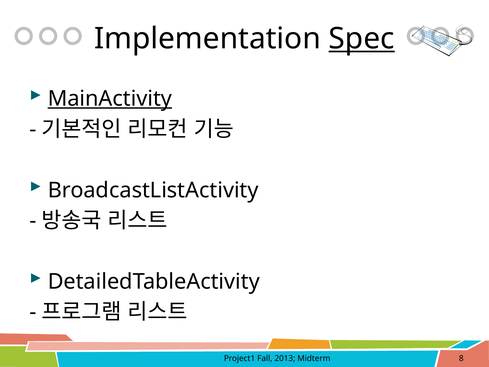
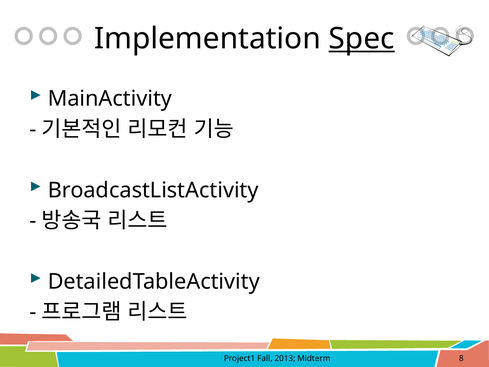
MainActivity underline: present -> none
